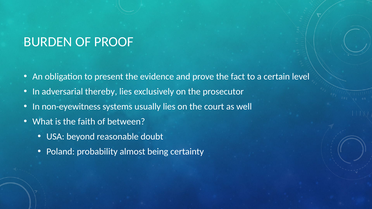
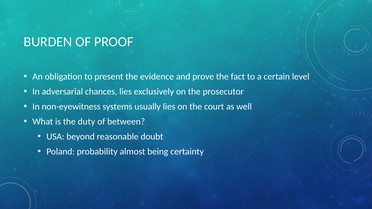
thereby: thereby -> chances
faith: faith -> duty
